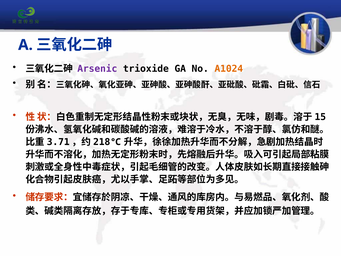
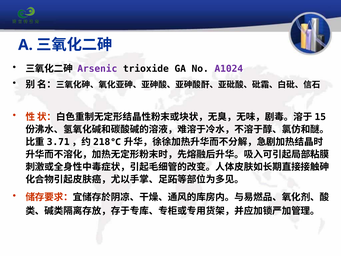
A1024 colour: orange -> purple
